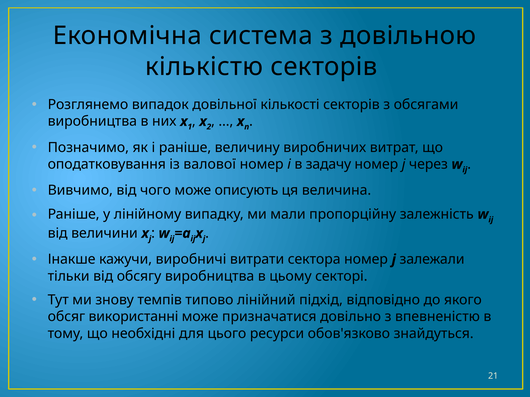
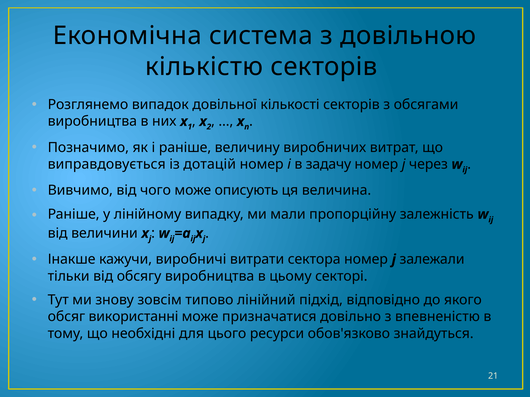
оподатковування: оподатковування -> виправдовується
валової: валової -> дотацій
темпів: темпів -> зовсім
